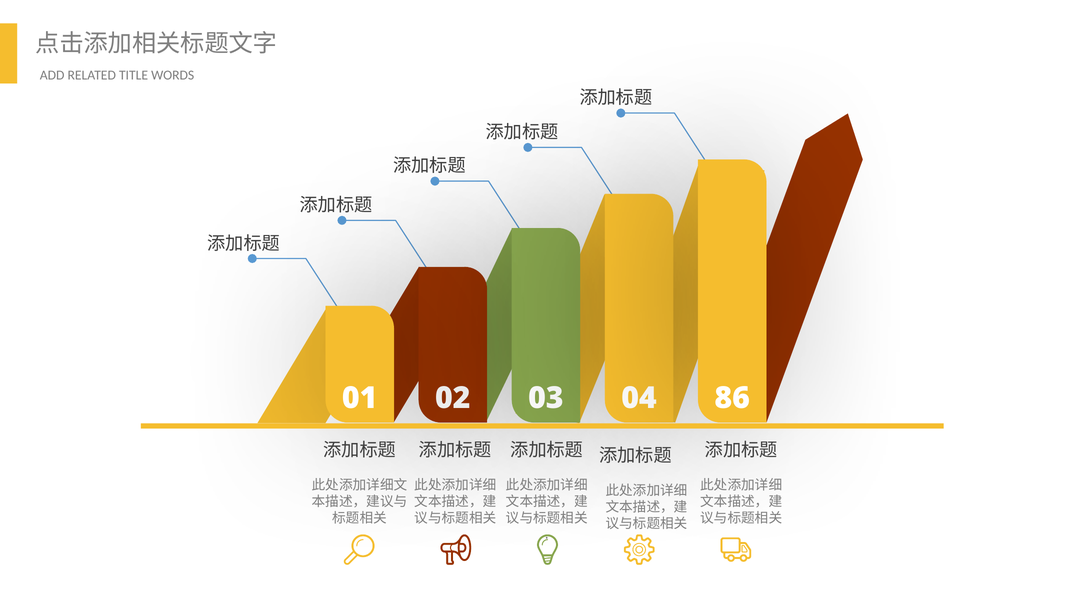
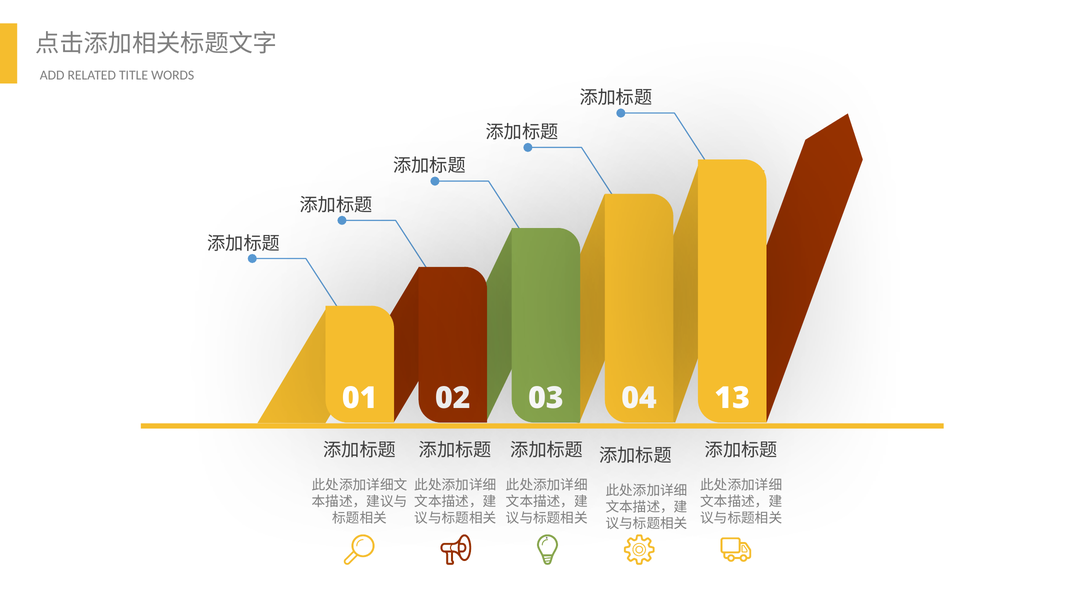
86: 86 -> 13
